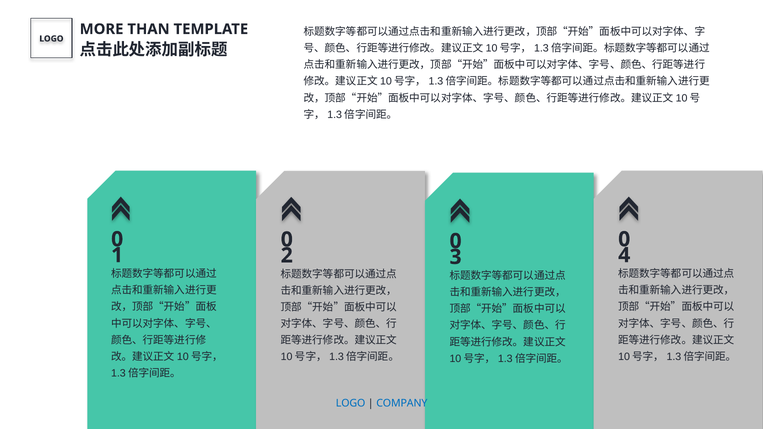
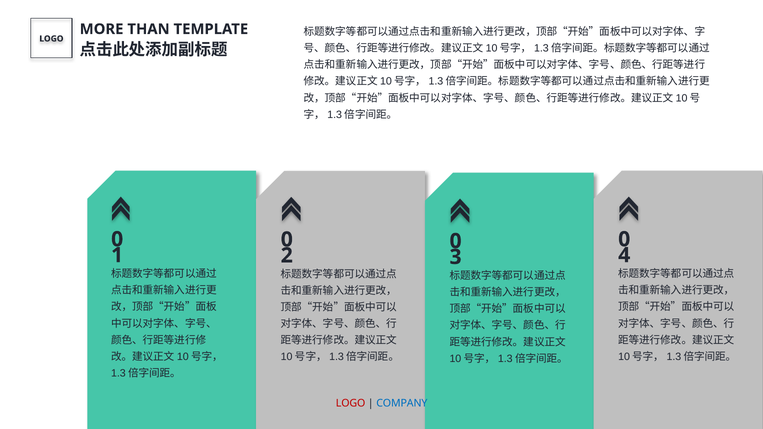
LOGO at (351, 404) colour: blue -> red
